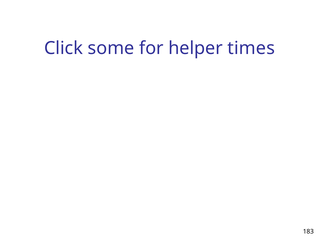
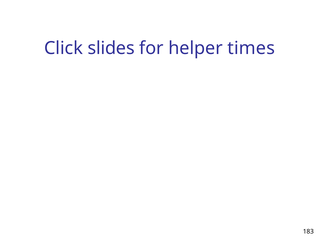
some: some -> slides
